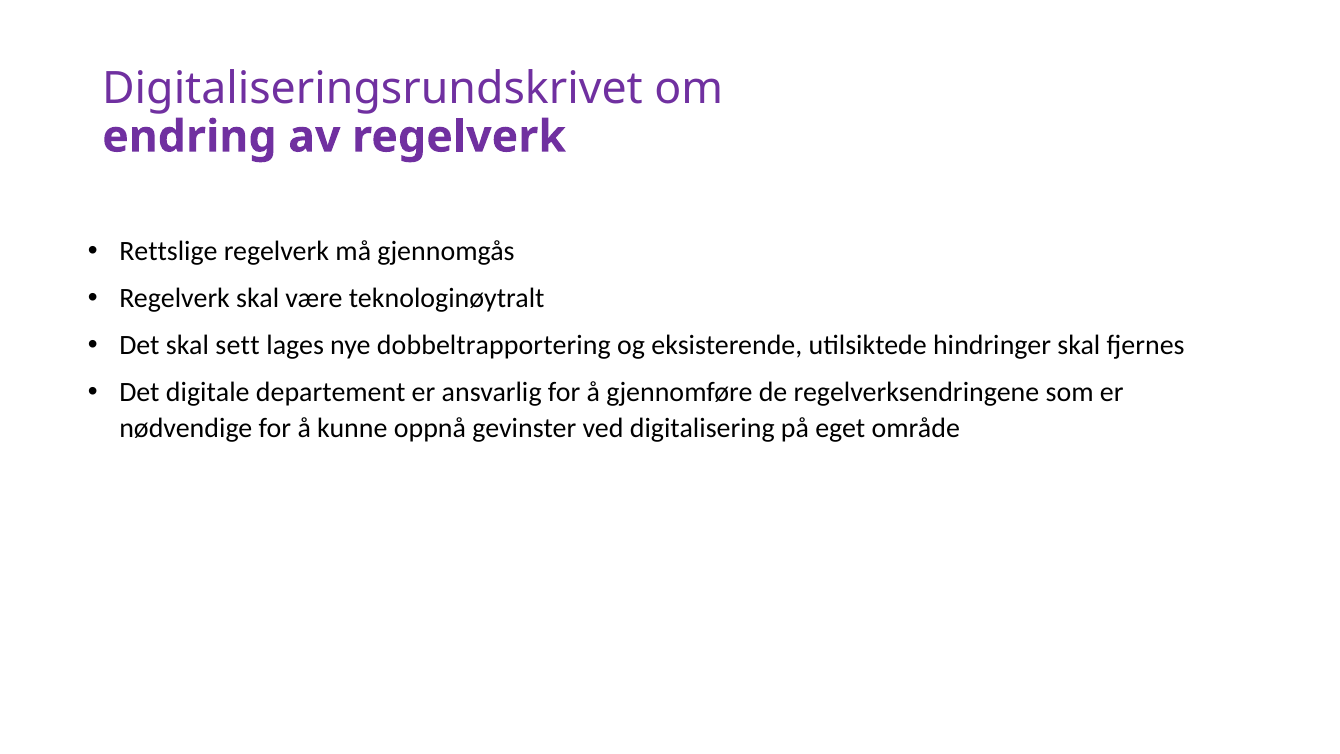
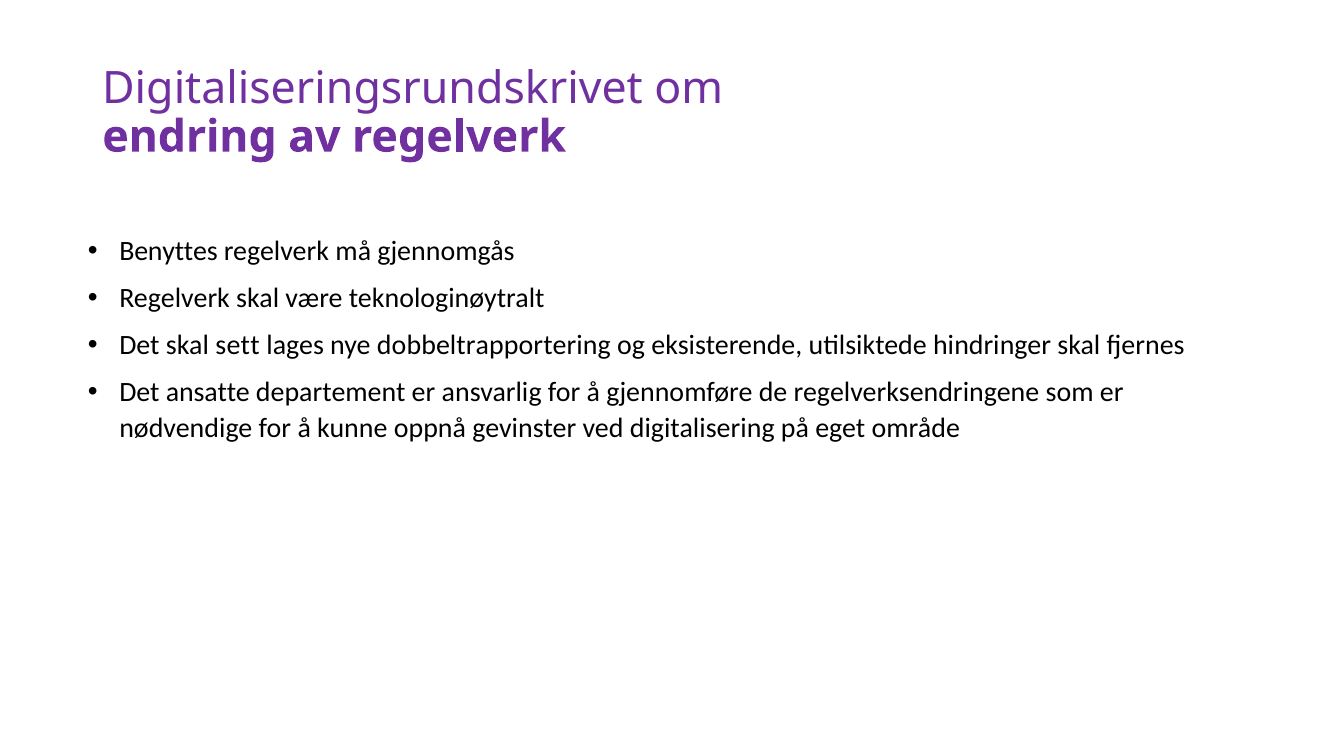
Rettslige: Rettslige -> Benyttes
digitale: digitale -> ansatte
